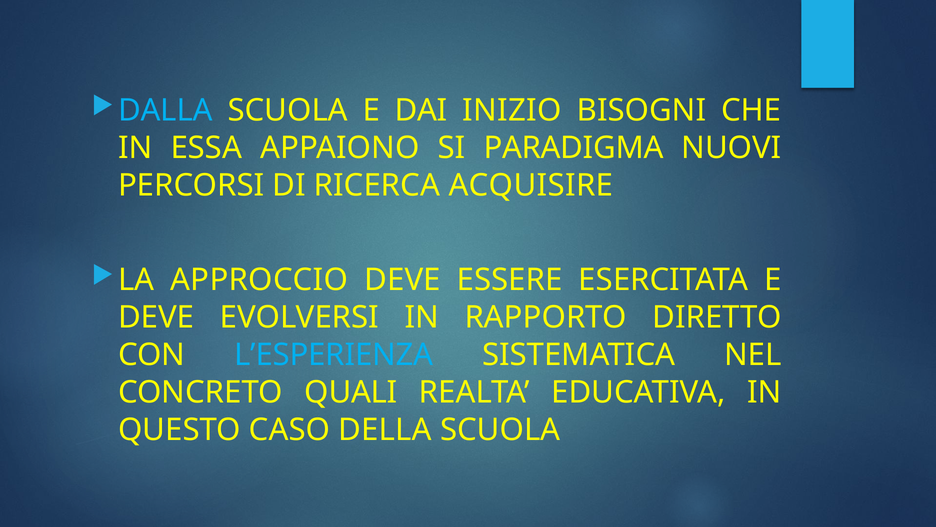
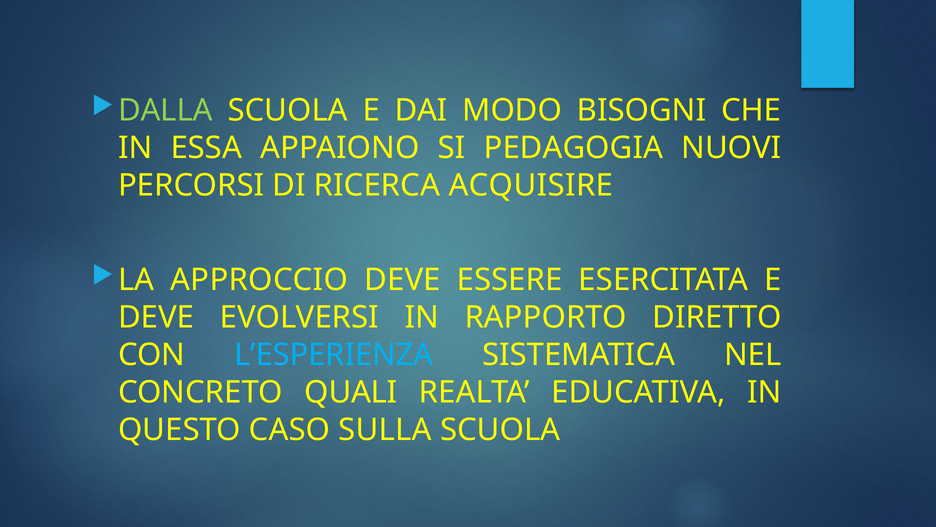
DALLA colour: light blue -> light green
INIZIO: INIZIO -> MODO
PARADIGMA: PARADIGMA -> PEDAGOGIA
DELLA: DELLA -> SULLA
